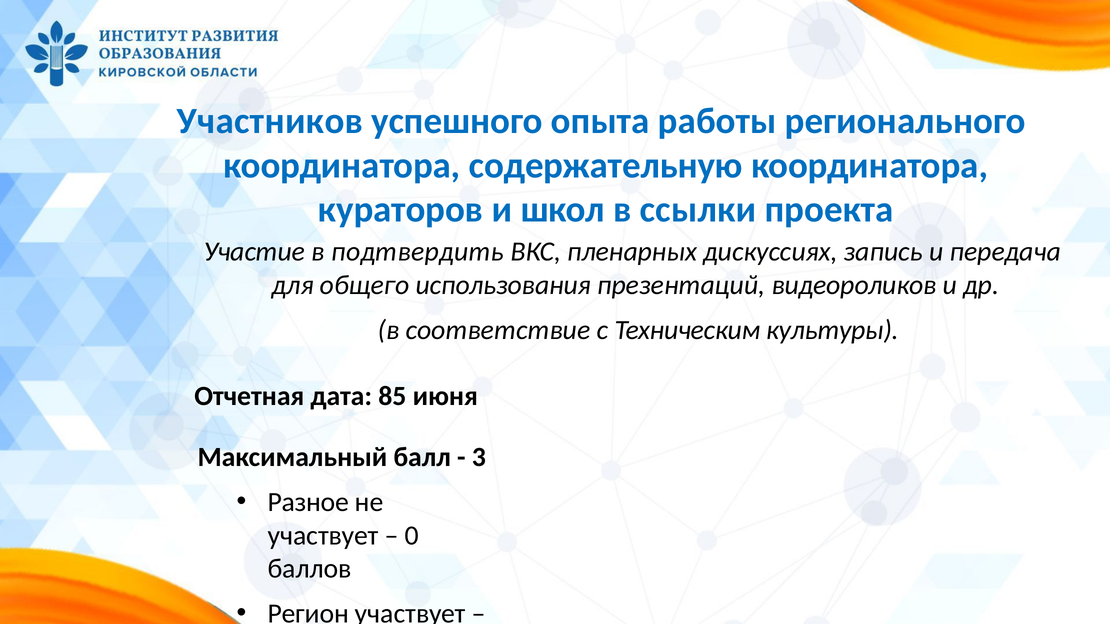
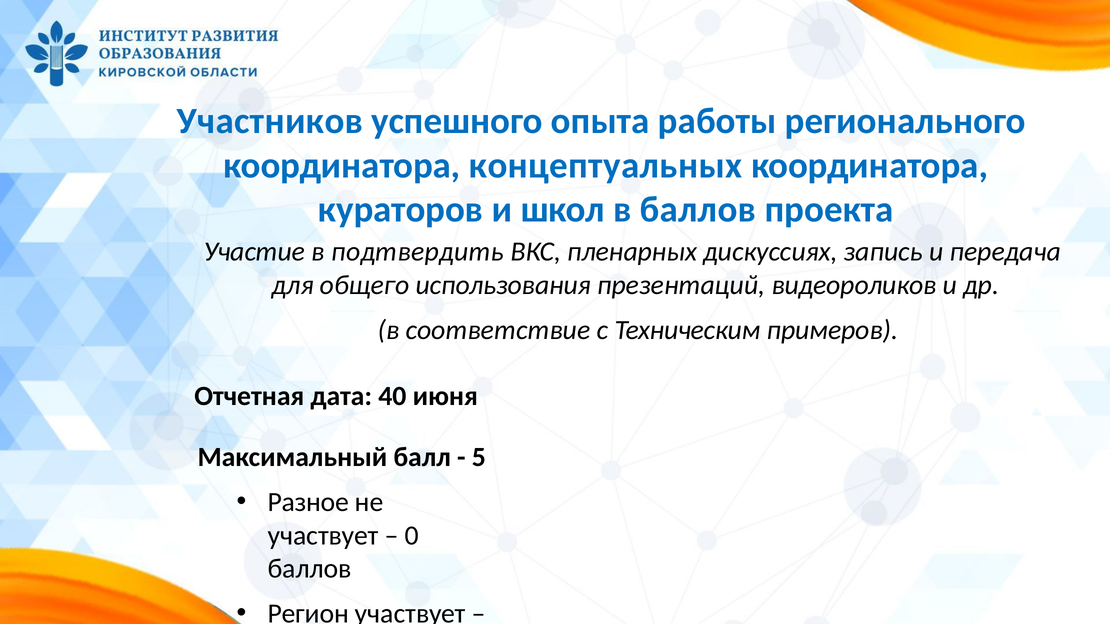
содержательную: содержательную -> концептуальных
в ссылки: ссылки -> баллов
культуры: культуры -> примеров
85: 85 -> 40
3: 3 -> 5
